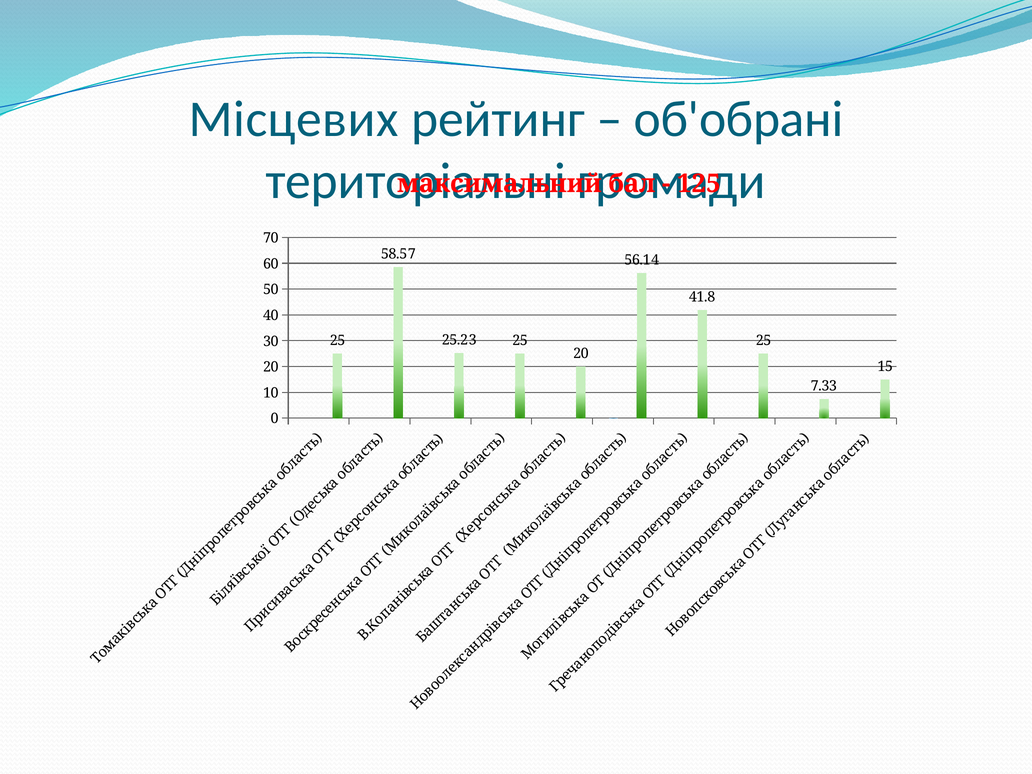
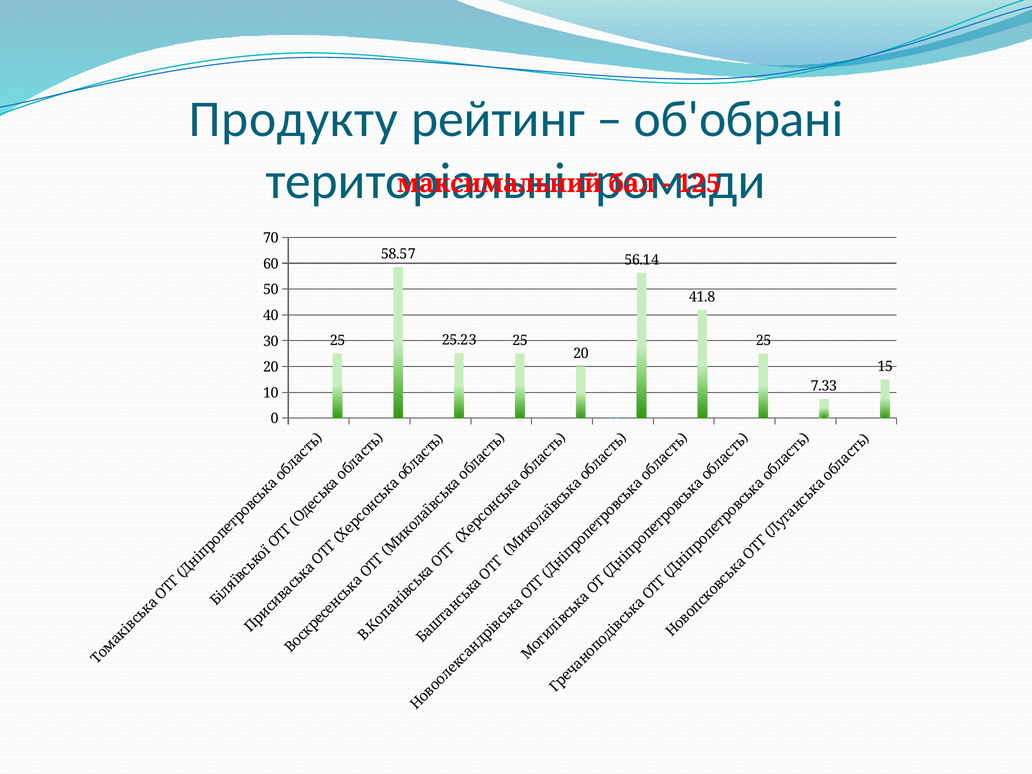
Місцевих: Місцевих -> Продукту
